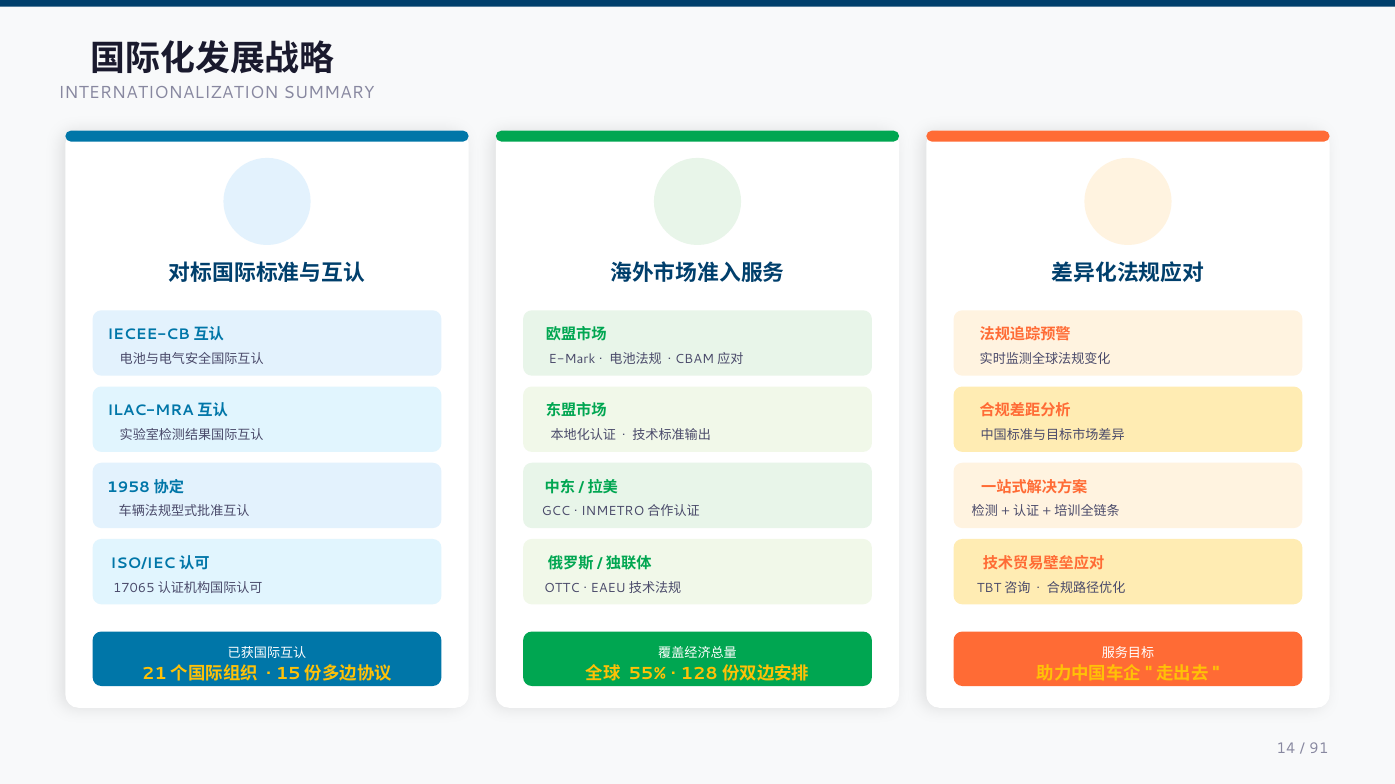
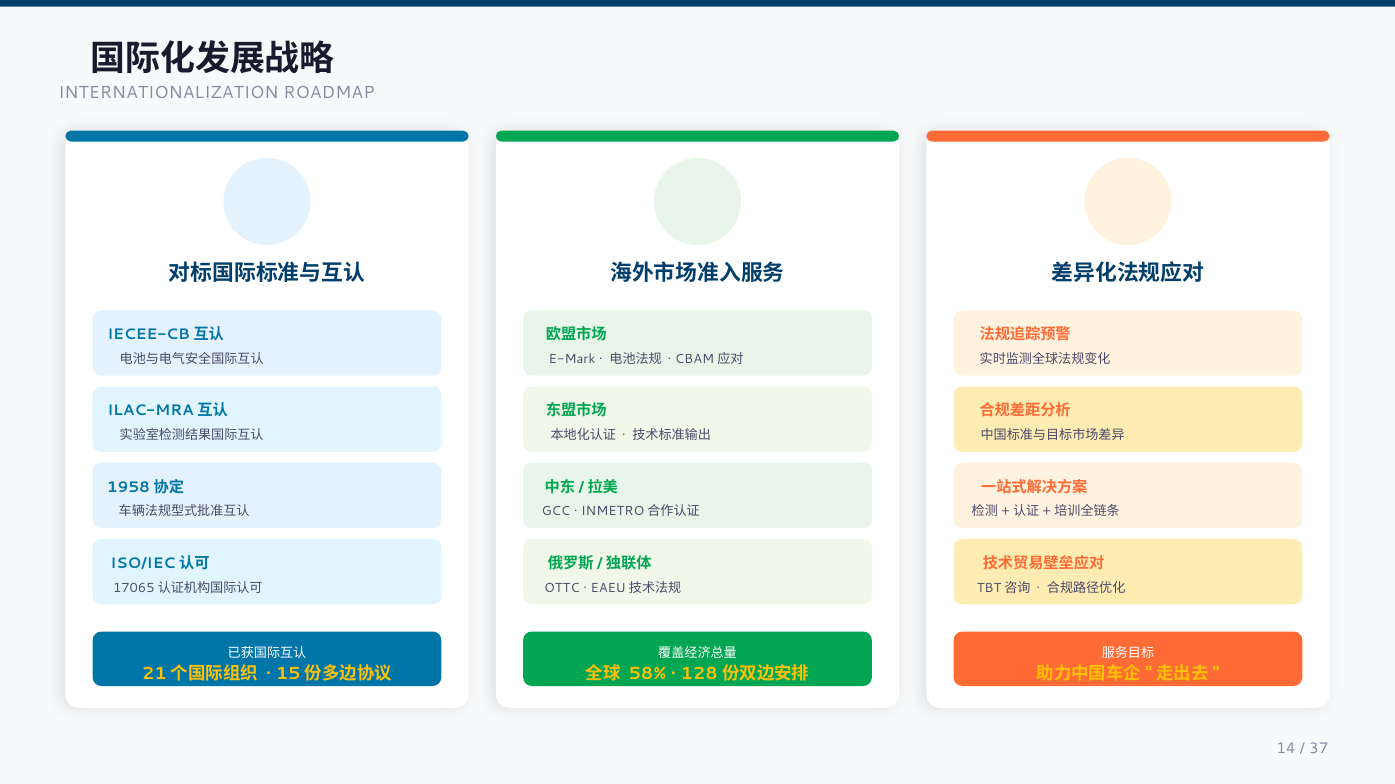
SUMMARY: SUMMARY -> ROADMAP
55%: 55% -> 58%
91: 91 -> 37
